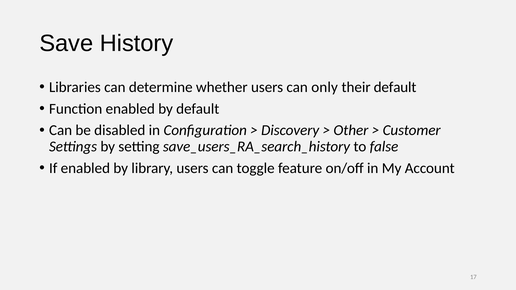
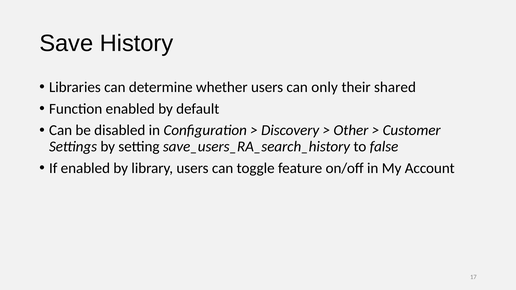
their default: default -> shared
